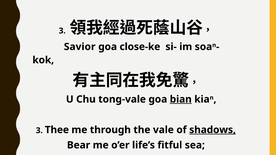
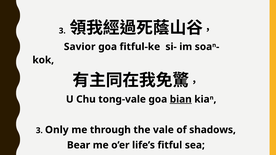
close-ke: close-ke -> fitful-ke
Thee: Thee -> Only
shadows underline: present -> none
